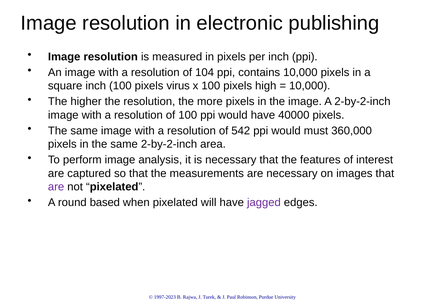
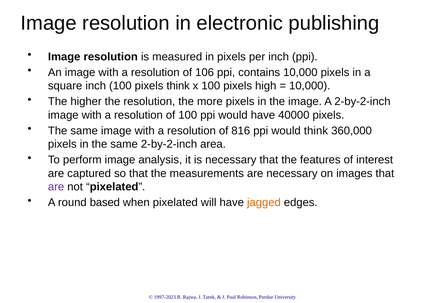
104: 104 -> 106
pixels virus: virus -> think
542: 542 -> 816
would must: must -> think
jagged colour: purple -> orange
